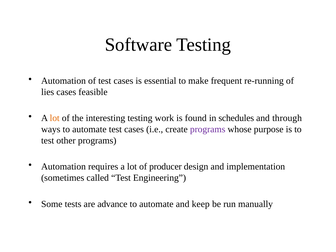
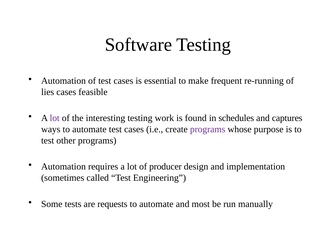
lot at (55, 118) colour: orange -> purple
through: through -> captures
advance: advance -> requests
keep: keep -> most
